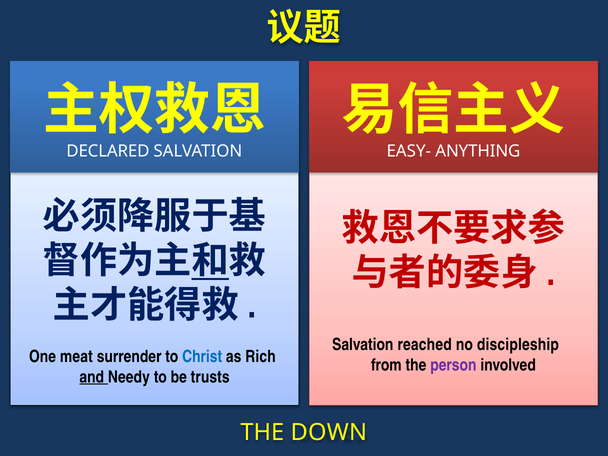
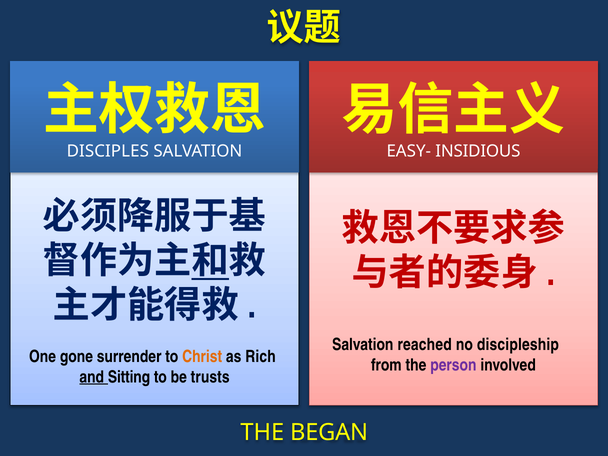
DECLARED: DECLARED -> DISCIPLES
ANYTHING: ANYTHING -> INSIDIOUS
meat: meat -> gone
Christ colour: blue -> orange
Needy: Needy -> Sitting
DOWN: DOWN -> BEGAN
